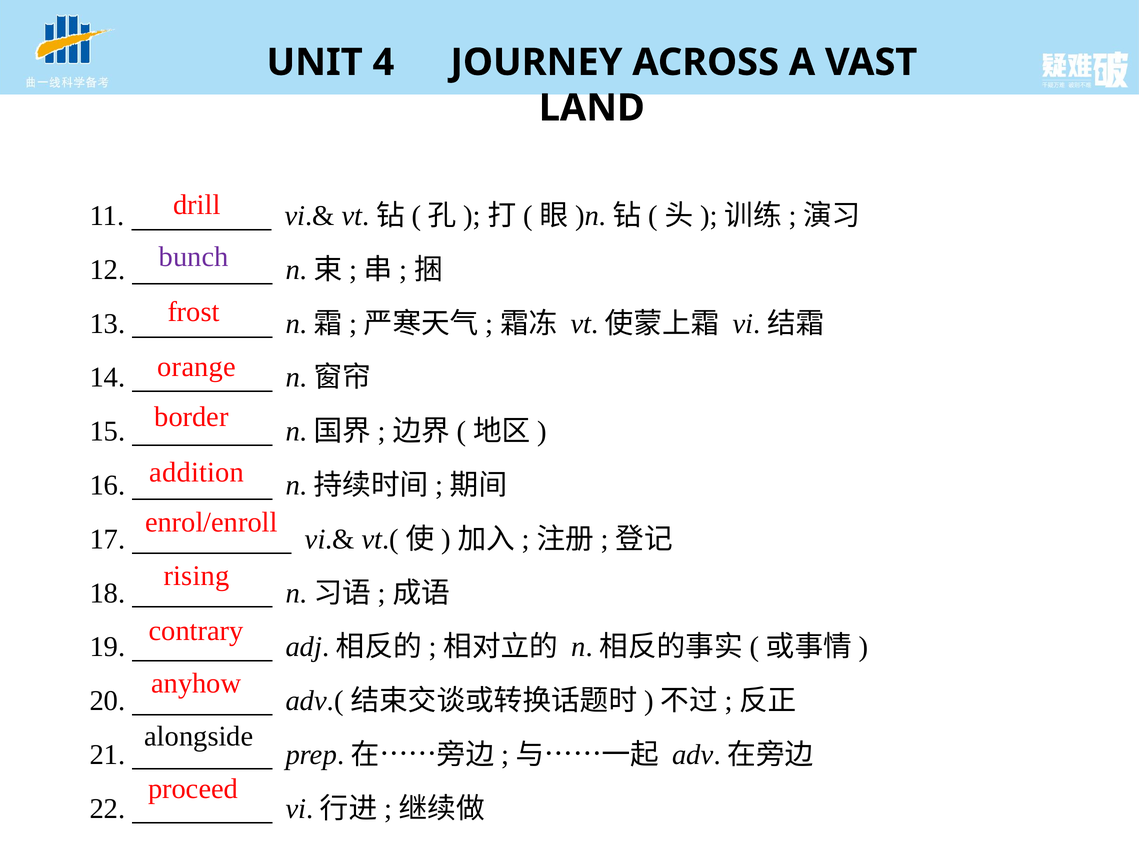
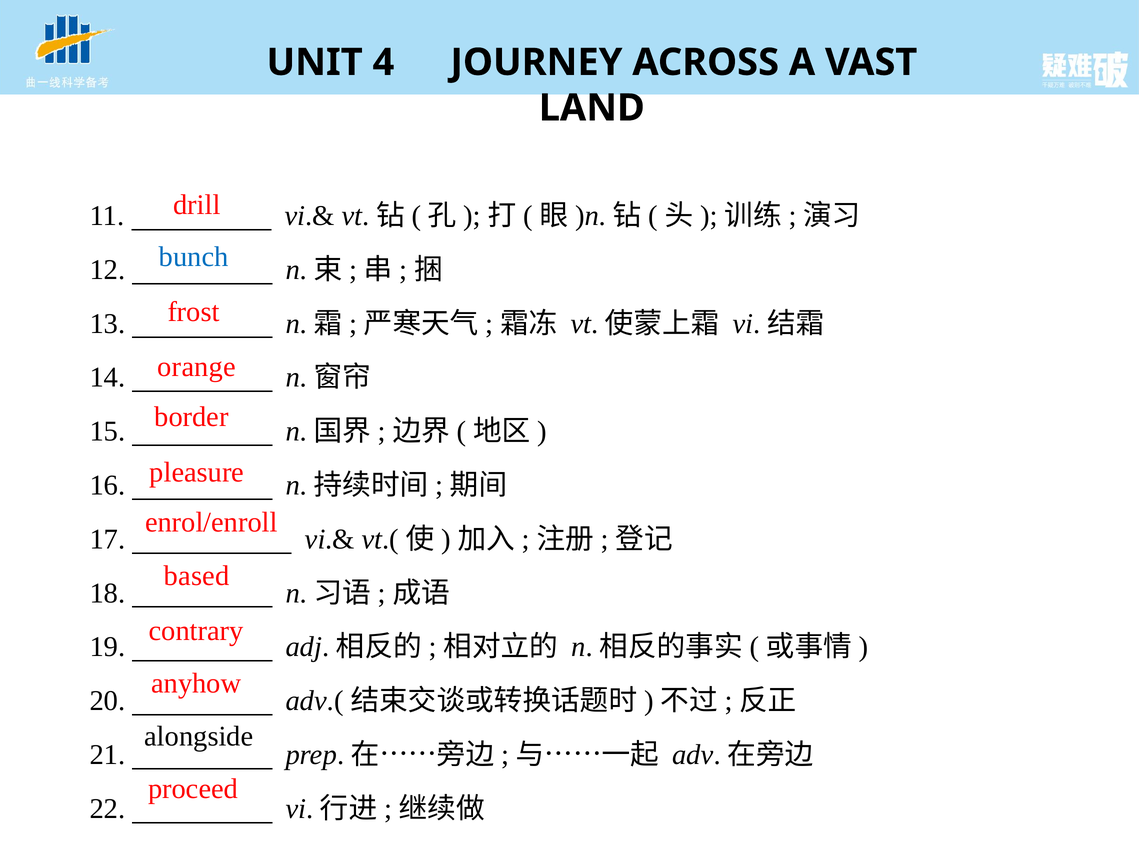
bunch colour: purple -> blue
addition: addition -> pleasure
rising: rising -> based
